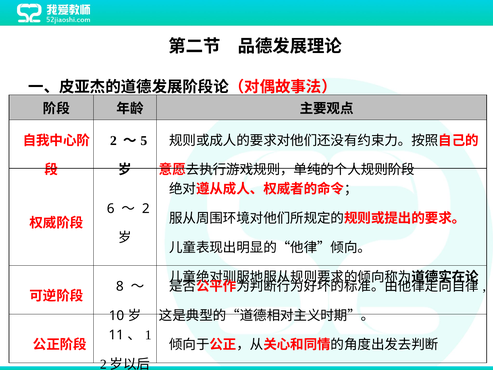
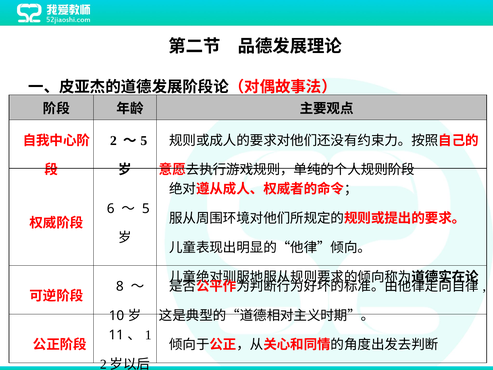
2 at (146, 208): 2 -> 5
